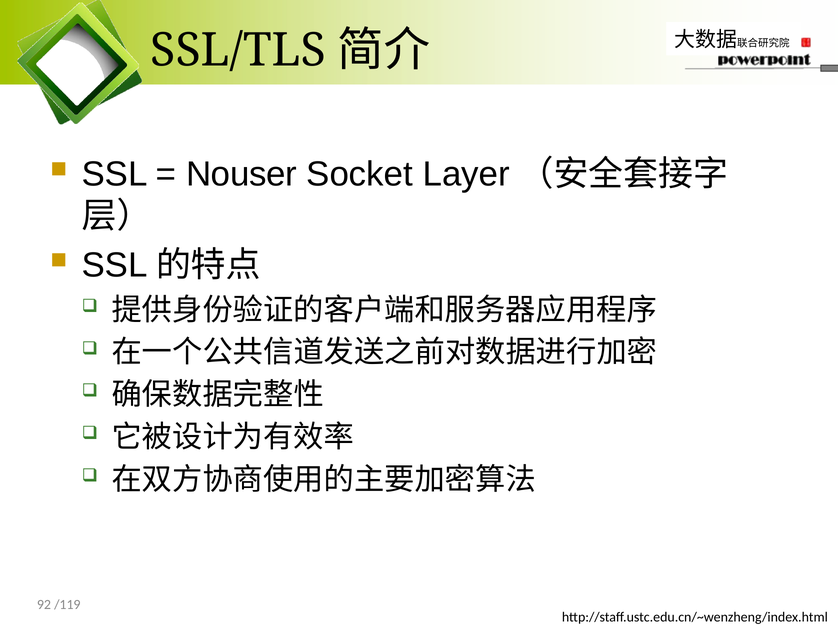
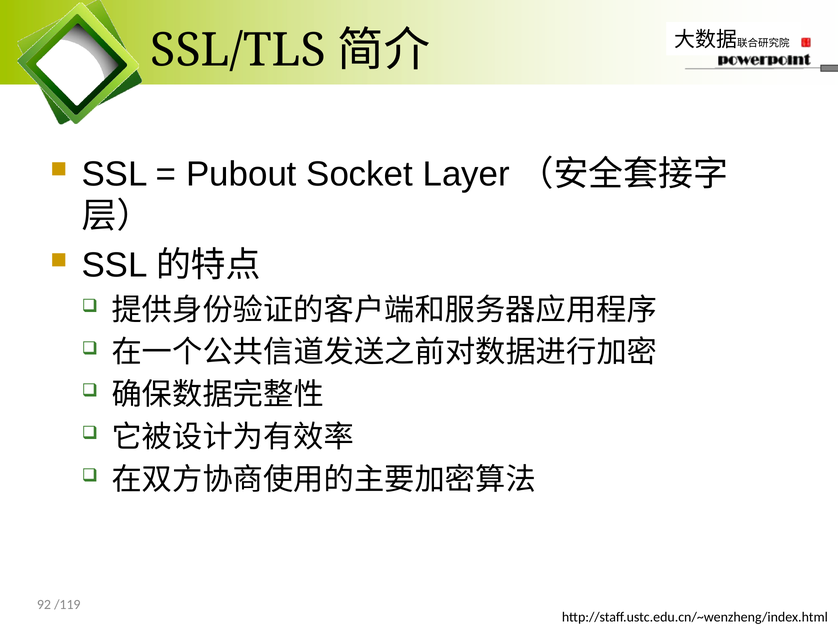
Nouser: Nouser -> Pubout
